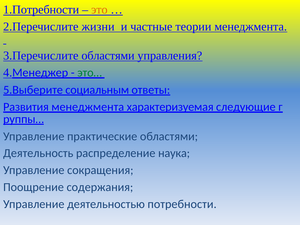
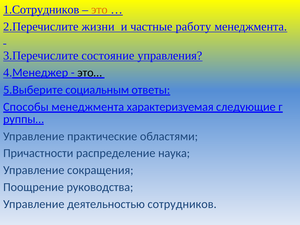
1.Потребности: 1.Потребности -> 1.Сотрудников
теории: теории -> работу
3.Перечислите областями: областями -> состояние
это… colour: green -> black
Развития: Развития -> Способы
Деятельность: Деятельность -> Причастности
содержания: содержания -> руководства
потребности: потребности -> сотрудников
